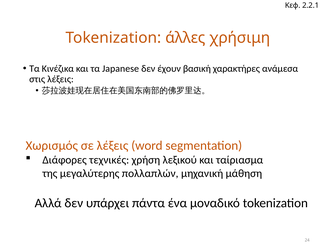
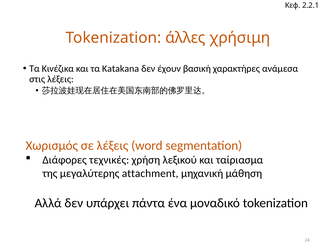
Japanese: Japanese -> Katakana
πολλαπλών: πολλαπλών -> attachment
